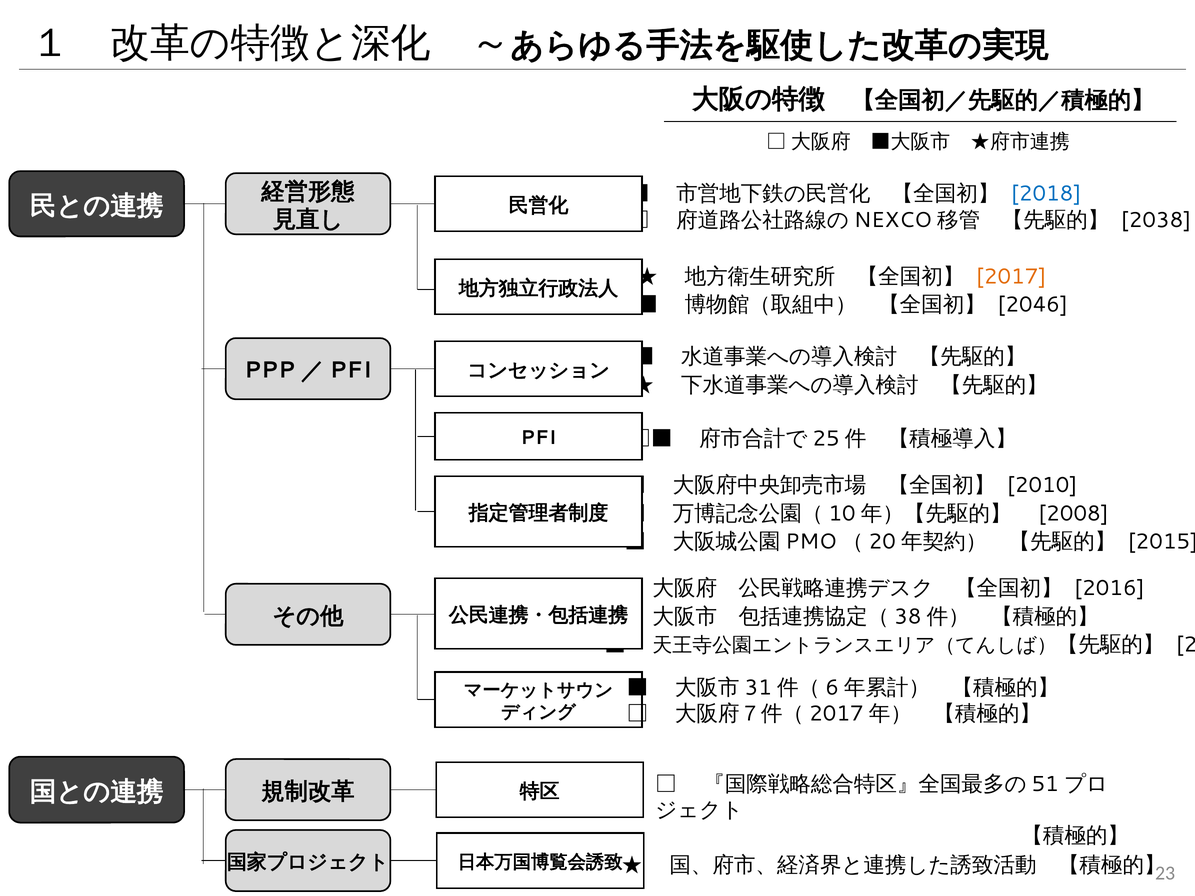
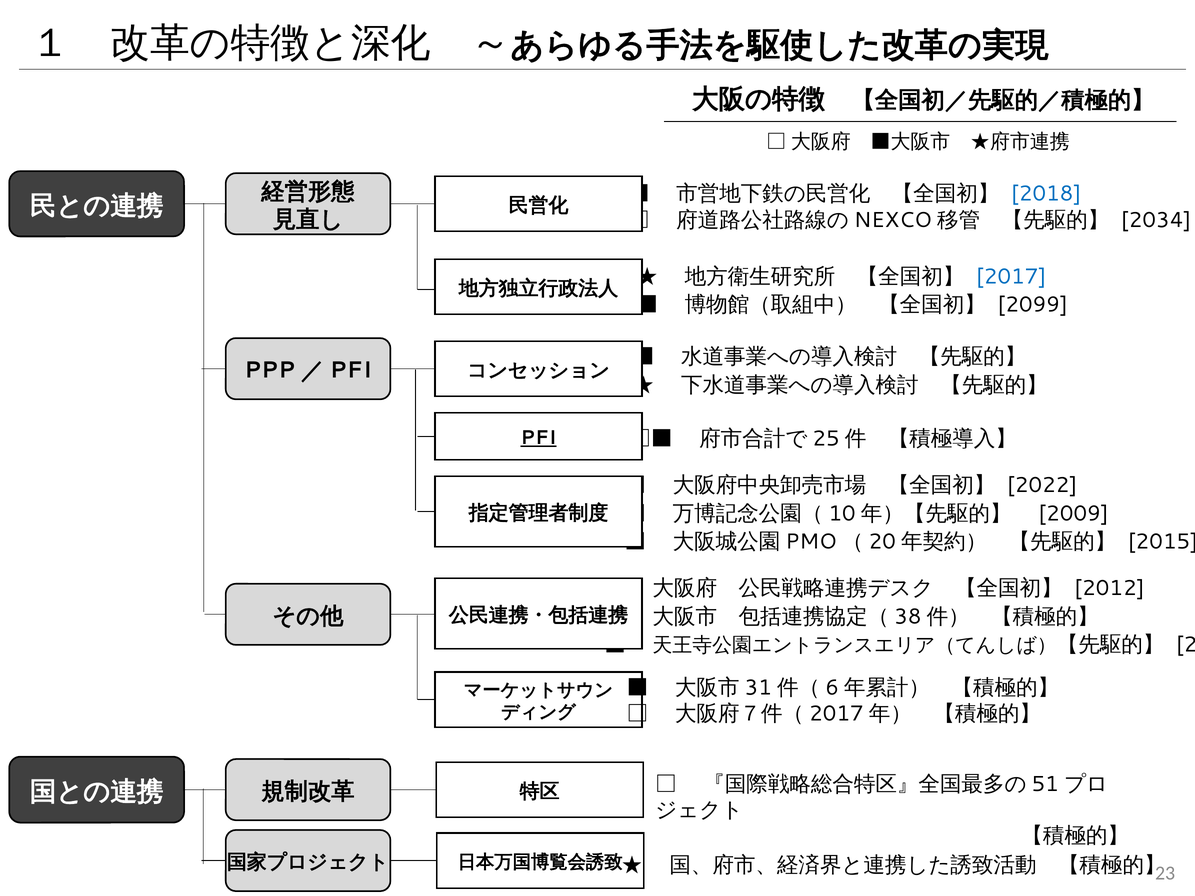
2038: 2038 -> 2034
2017 colour: orange -> blue
2046: 2046 -> 2099
PFI underline: none -> present
2010: 2010 -> 2022
2008: 2008 -> 2009
2016: 2016 -> 2012
